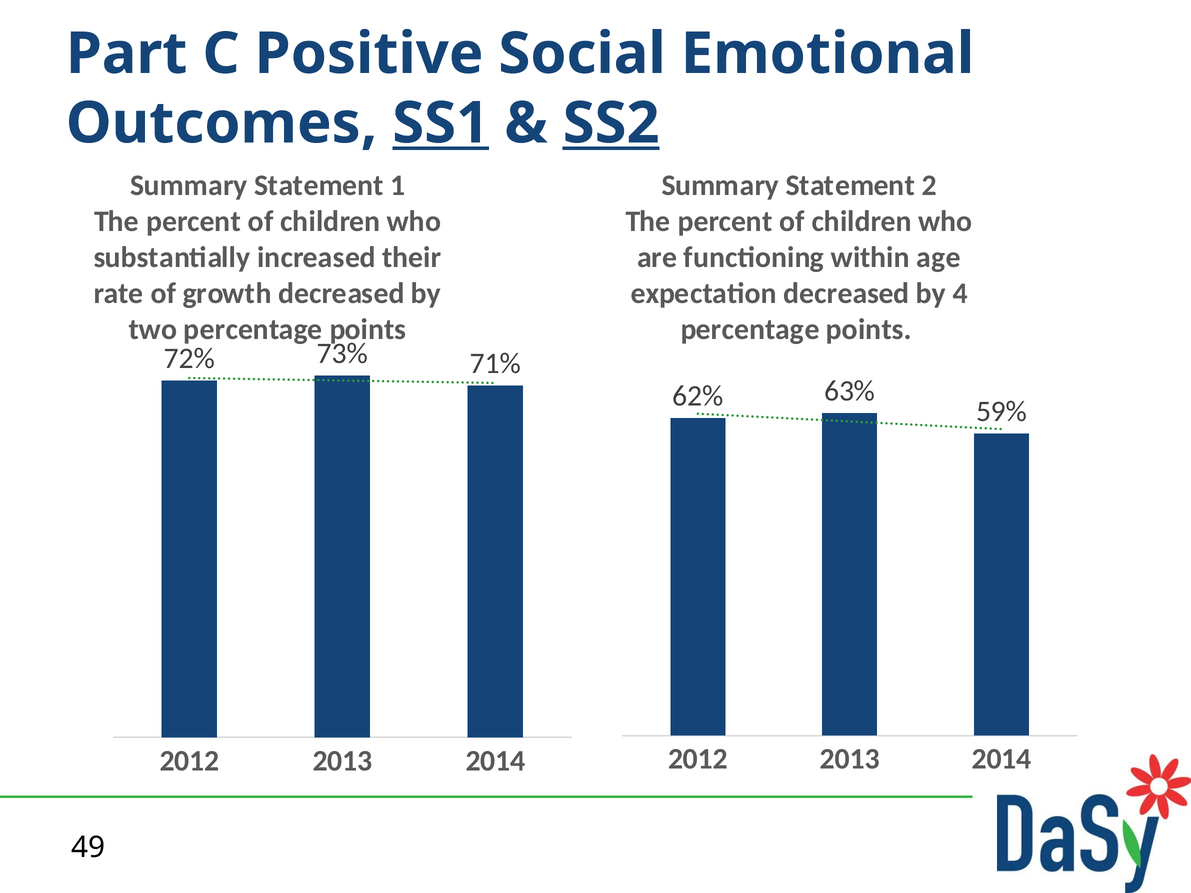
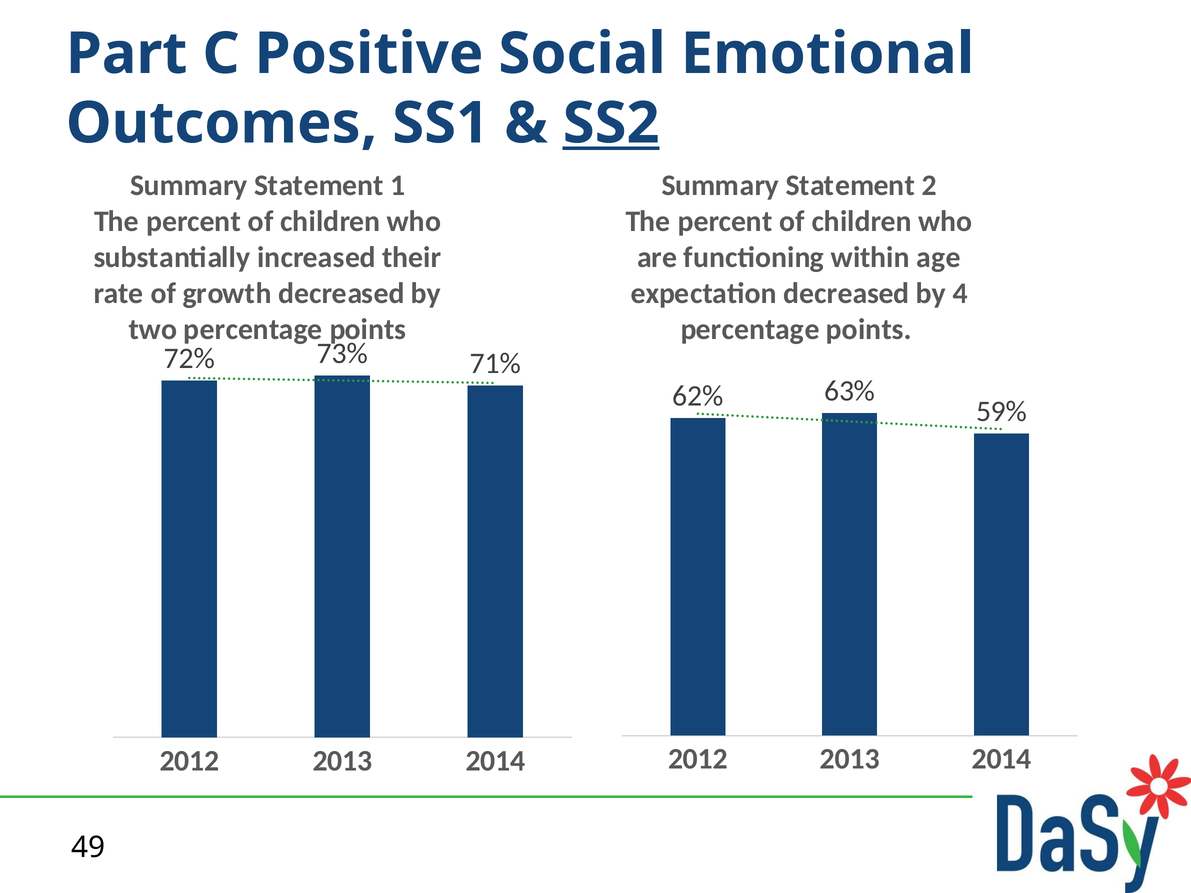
SS1 underline: present -> none
